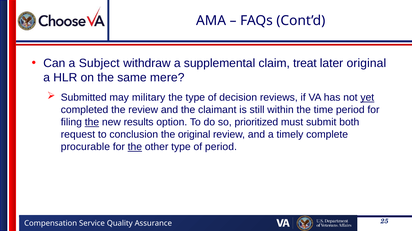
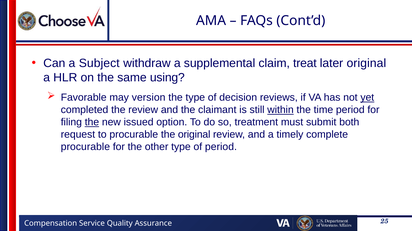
mere: mere -> using
Submitted: Submitted -> Favorable
military: military -> version
within underline: none -> present
results: results -> issued
prioritized: prioritized -> treatment
to conclusion: conclusion -> procurable
the at (135, 147) underline: present -> none
